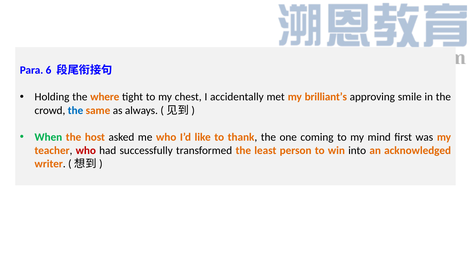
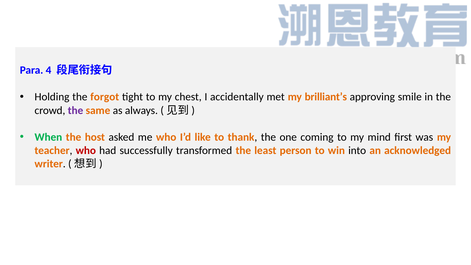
6: 6 -> 4
where: where -> forgot
the at (75, 110) colour: blue -> purple
